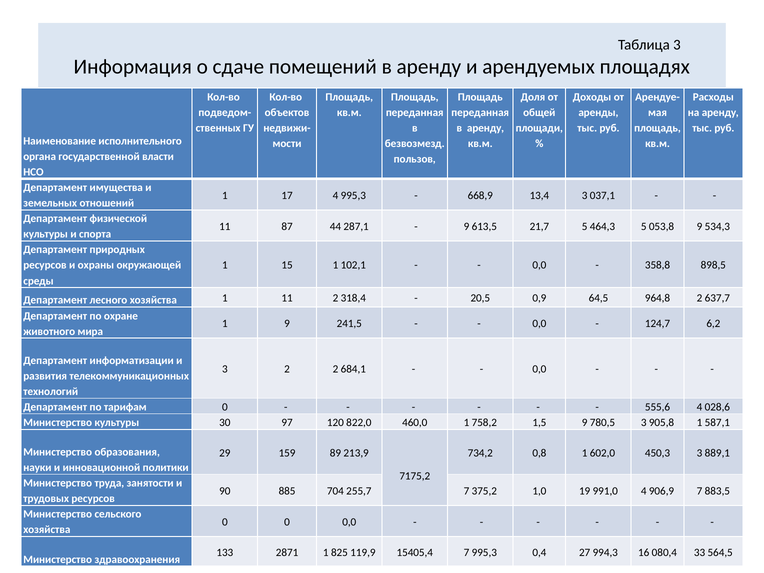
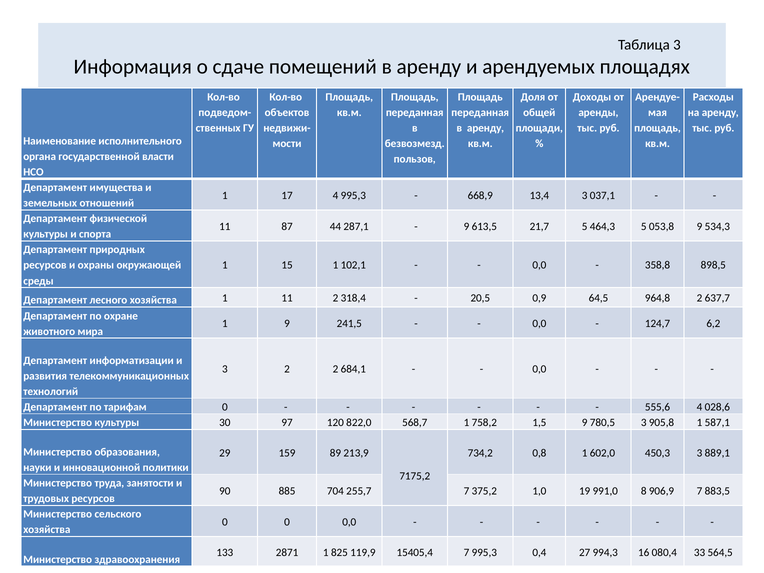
460,0: 460,0 -> 568,7
991,0 4: 4 -> 8
